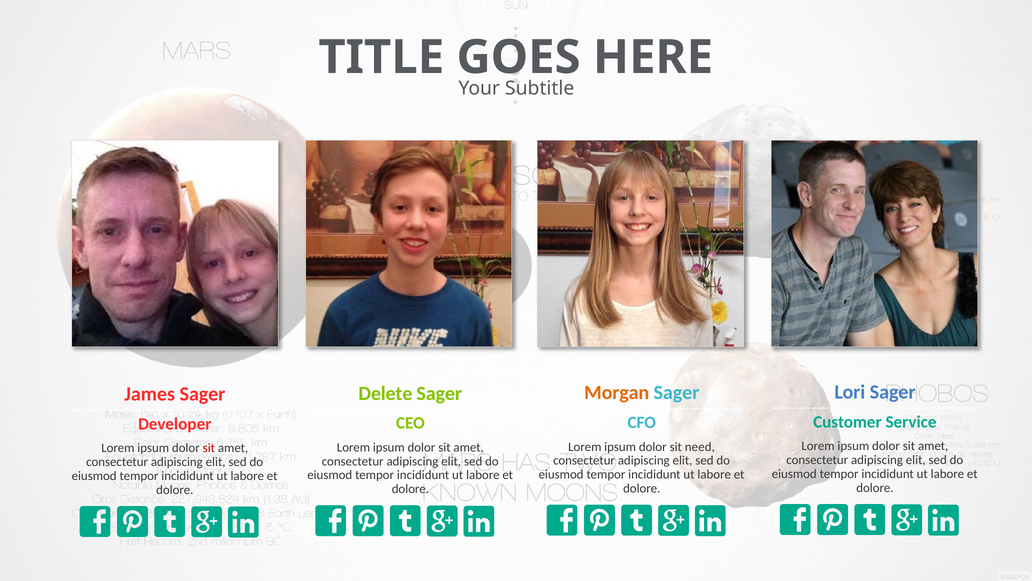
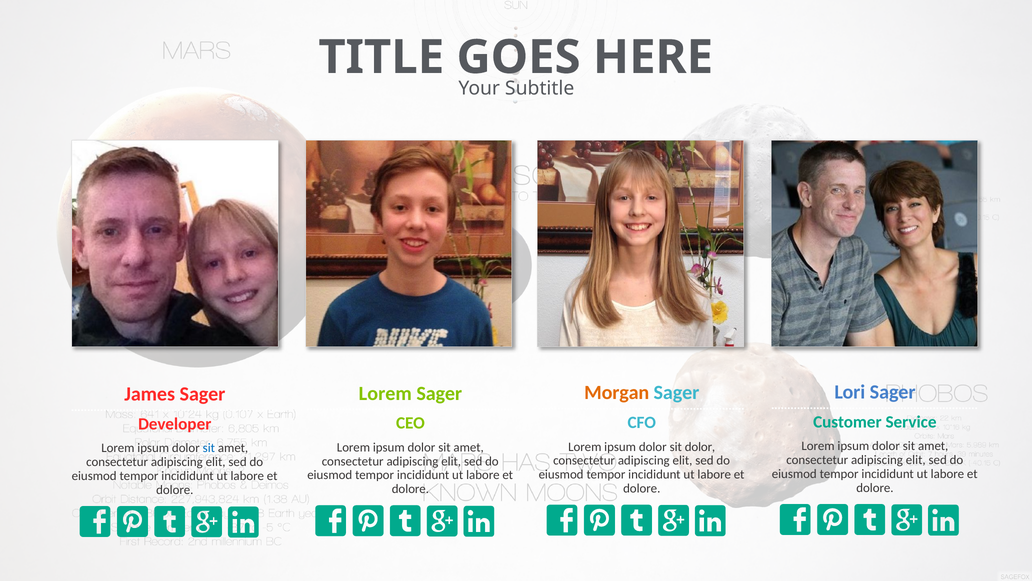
Delete at (385, 393): Delete -> Lorem
sit need: need -> dolor
sit at (209, 448) colour: red -> blue
